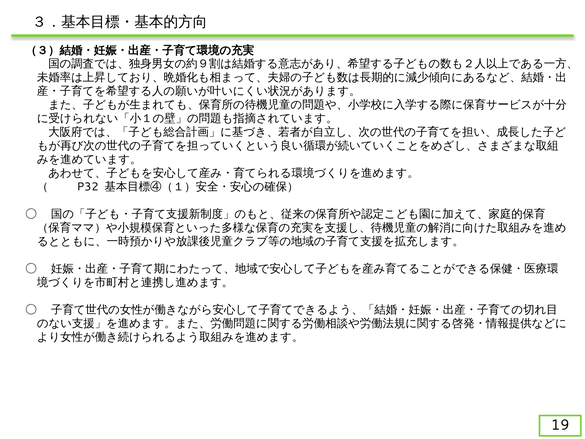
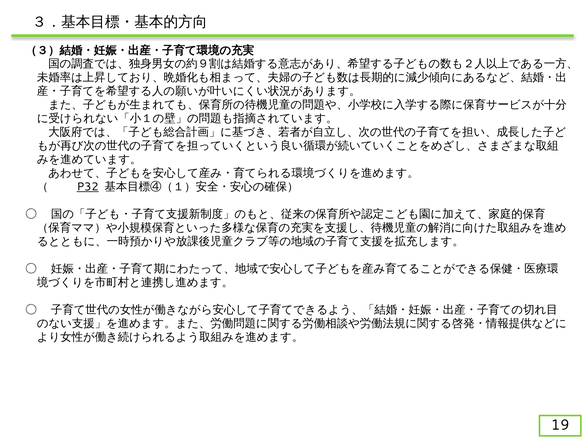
P32 underline: none -> present
